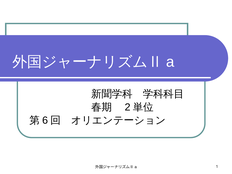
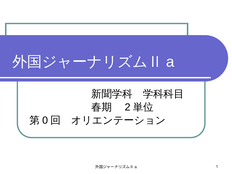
6: 6 -> 0
